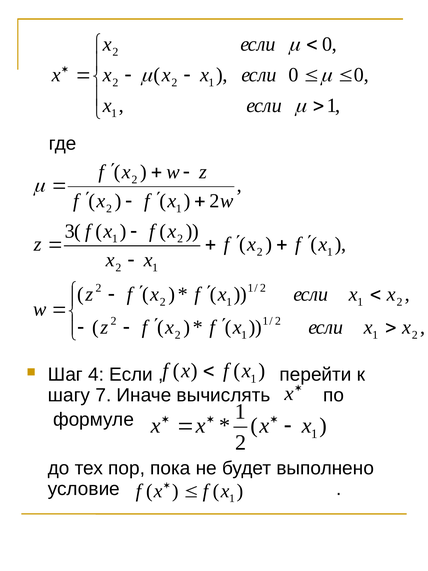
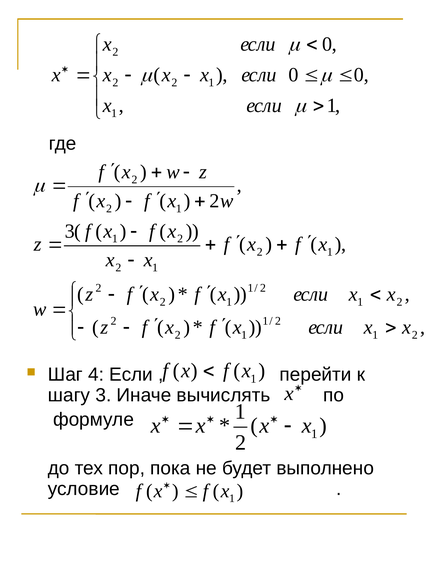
шагу 7: 7 -> 3
